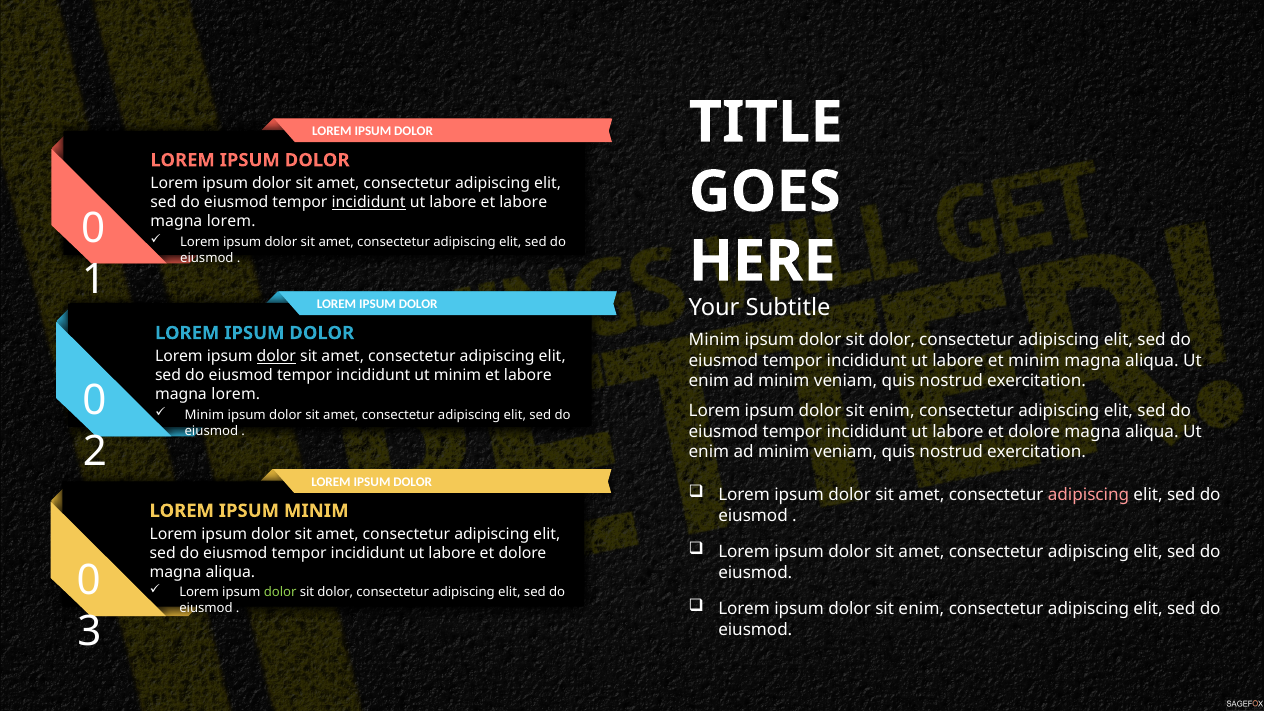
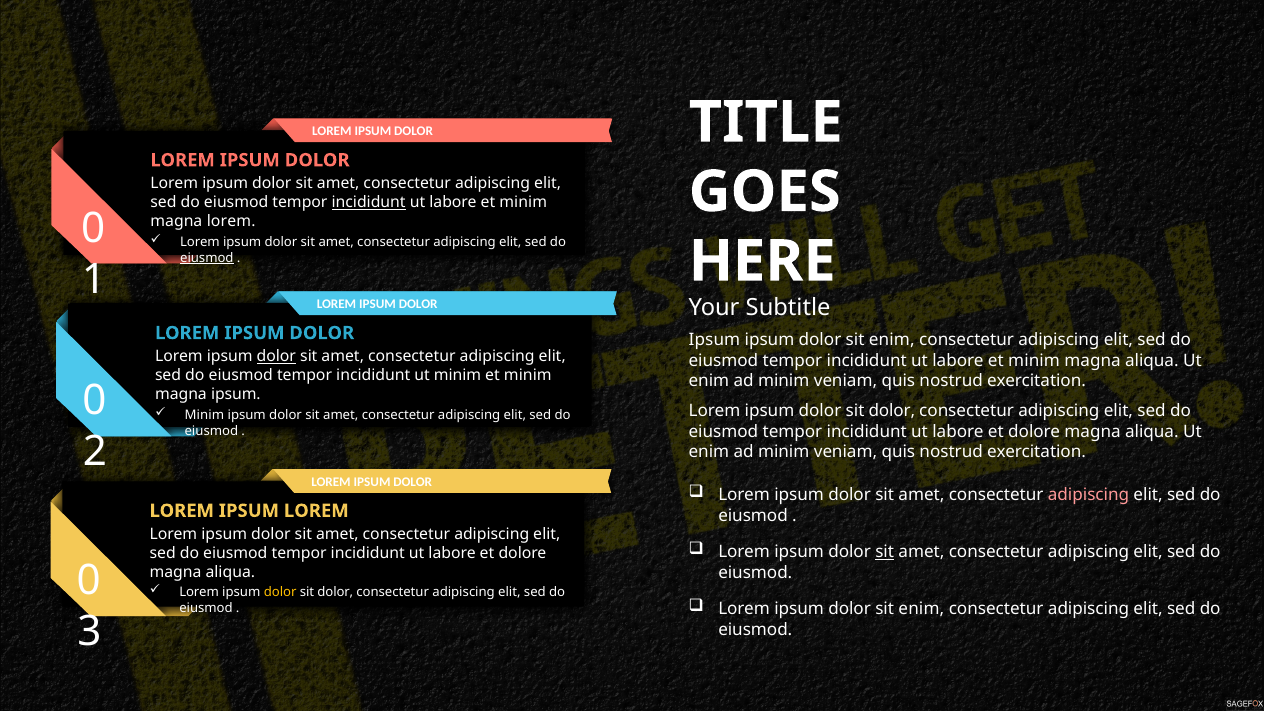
labore at (523, 203): labore -> minim
eiusmod at (207, 258) underline: none -> present
Minim at (714, 340): Minim -> Ipsum
dolor at (892, 340): dolor -> enim
labore at (528, 376): labore -> minim
lorem at (236, 394): lorem -> ipsum
enim at (892, 411): enim -> dolor
IPSUM MINIM: MINIM -> LOREM
sit at (885, 552) underline: none -> present
dolor at (280, 593) colour: light green -> yellow
